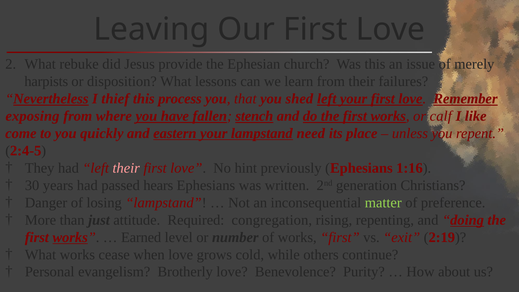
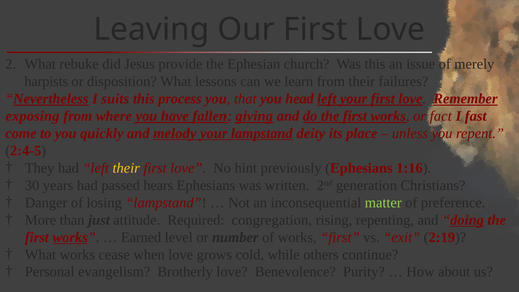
thief: thief -> suits
shed: shed -> head
stench: stench -> giving
calf: calf -> fact
like: like -> fast
eastern: eastern -> melody
need: need -> deity
their at (126, 168) colour: pink -> yellow
